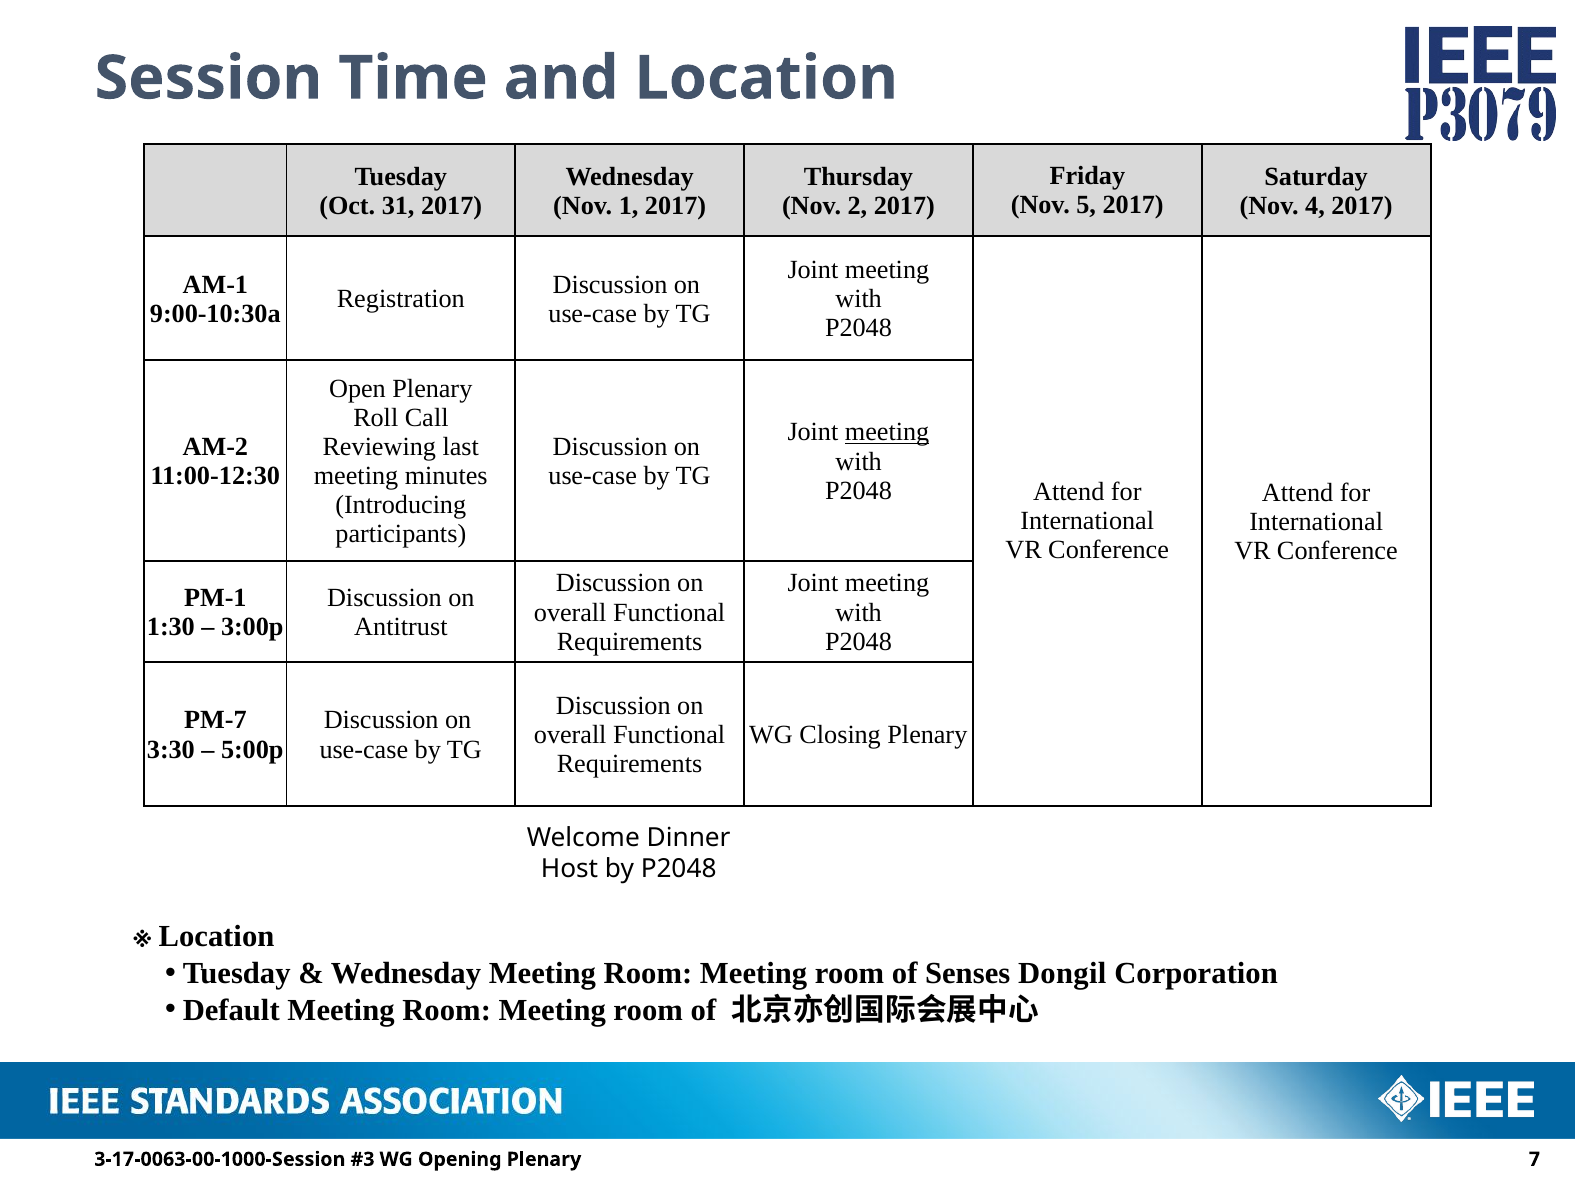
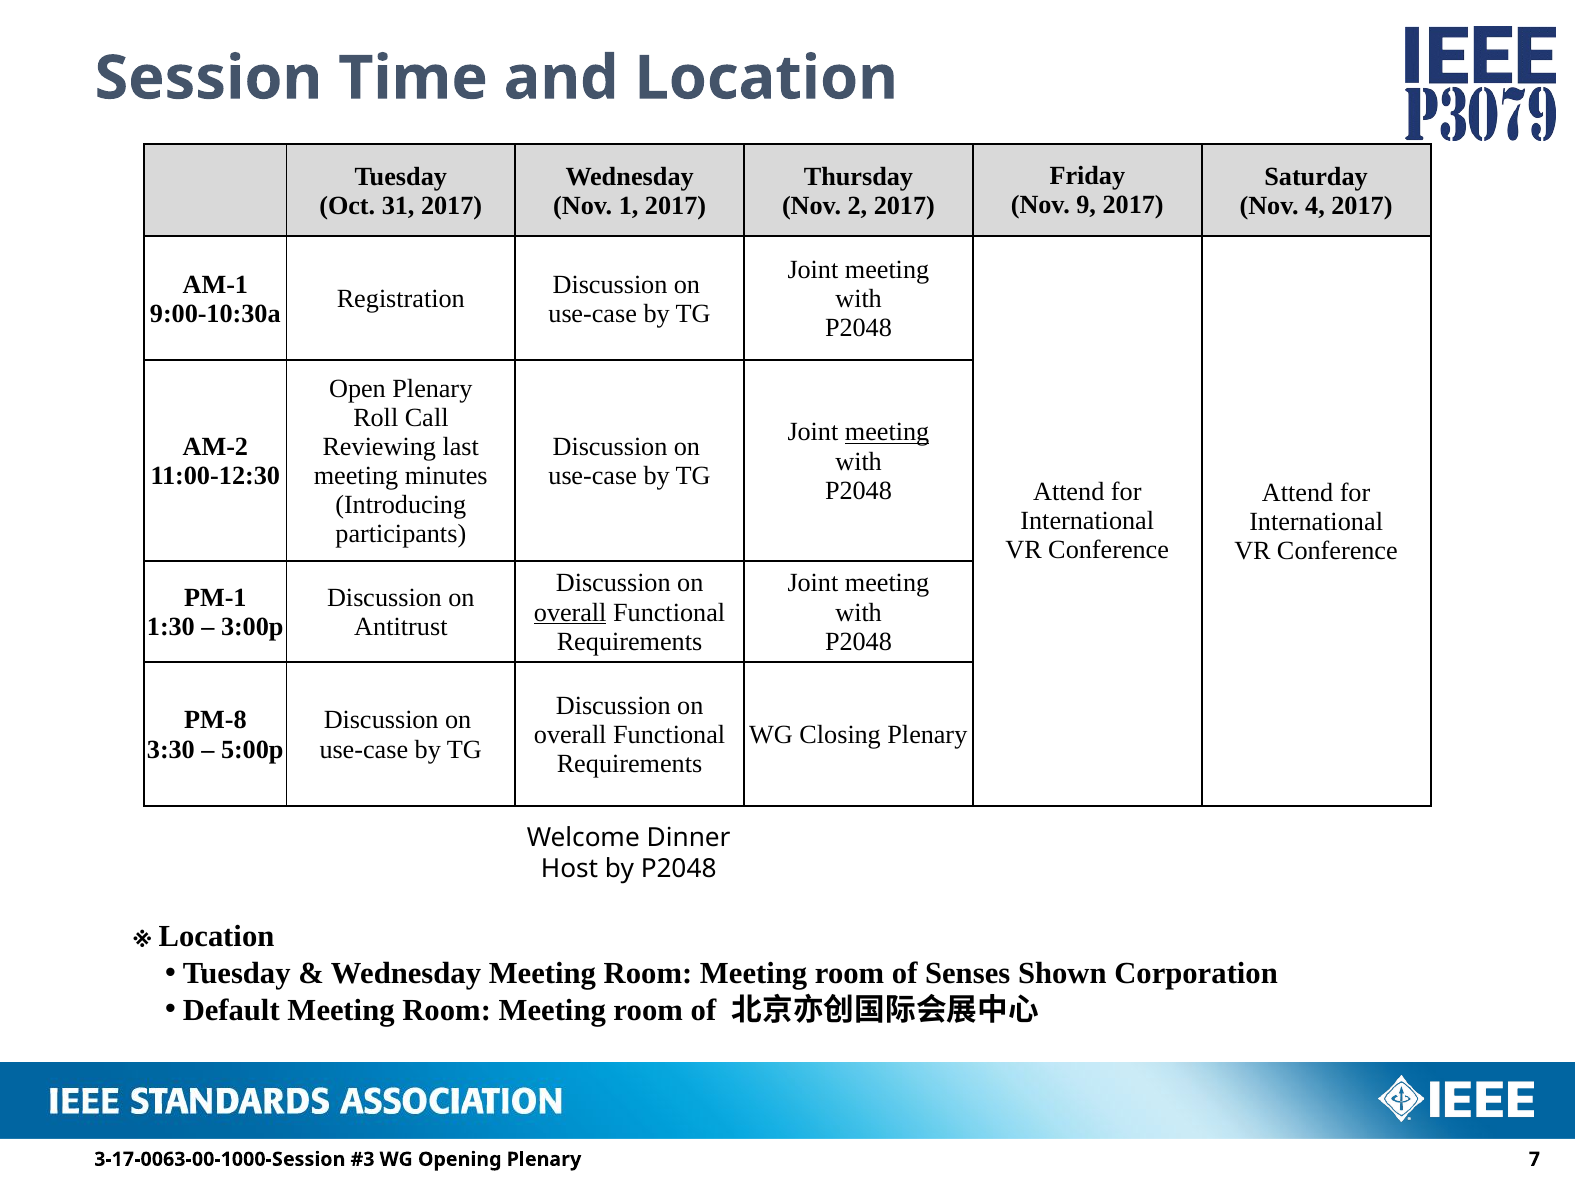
5: 5 -> 9
overall at (570, 613) underline: none -> present
PM-7: PM-7 -> PM-8
Dongil: Dongil -> Shown
